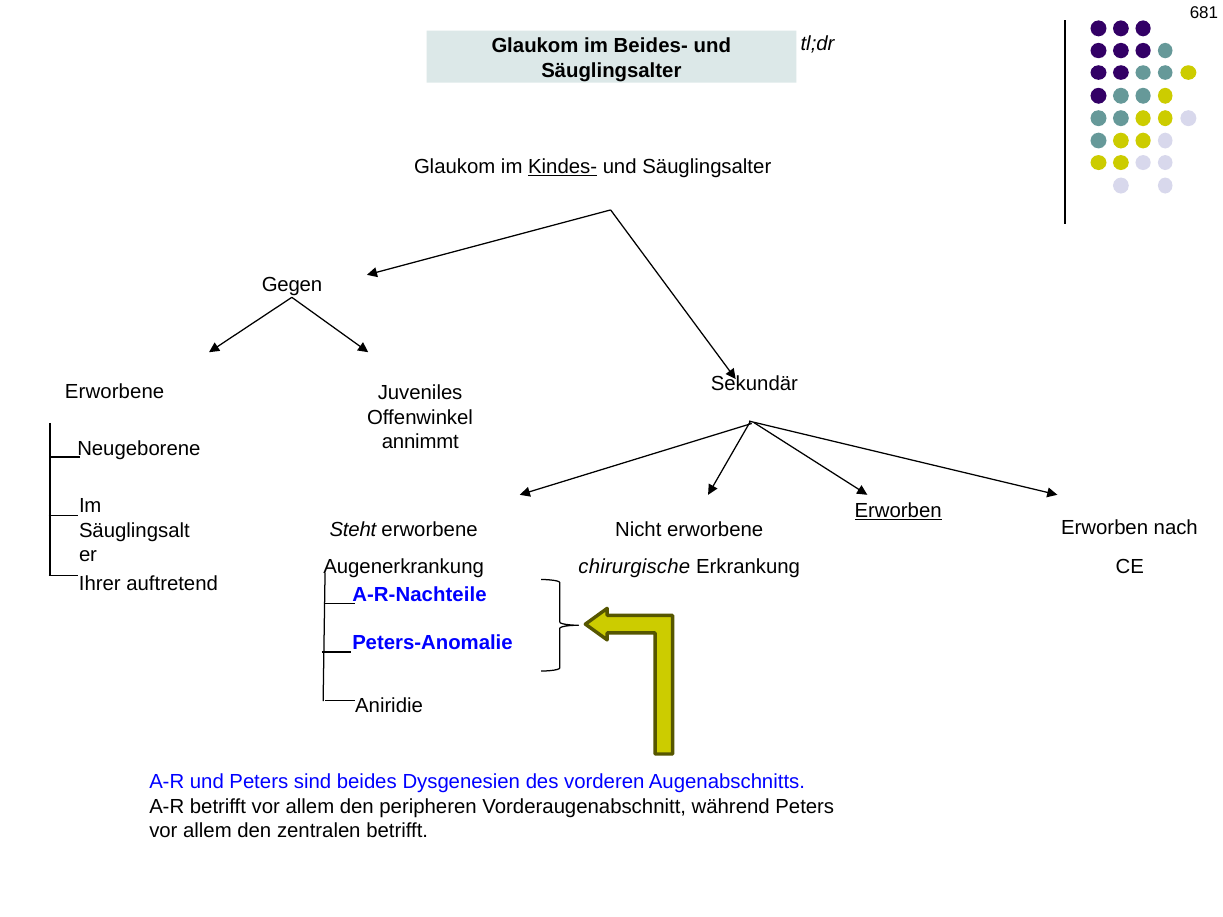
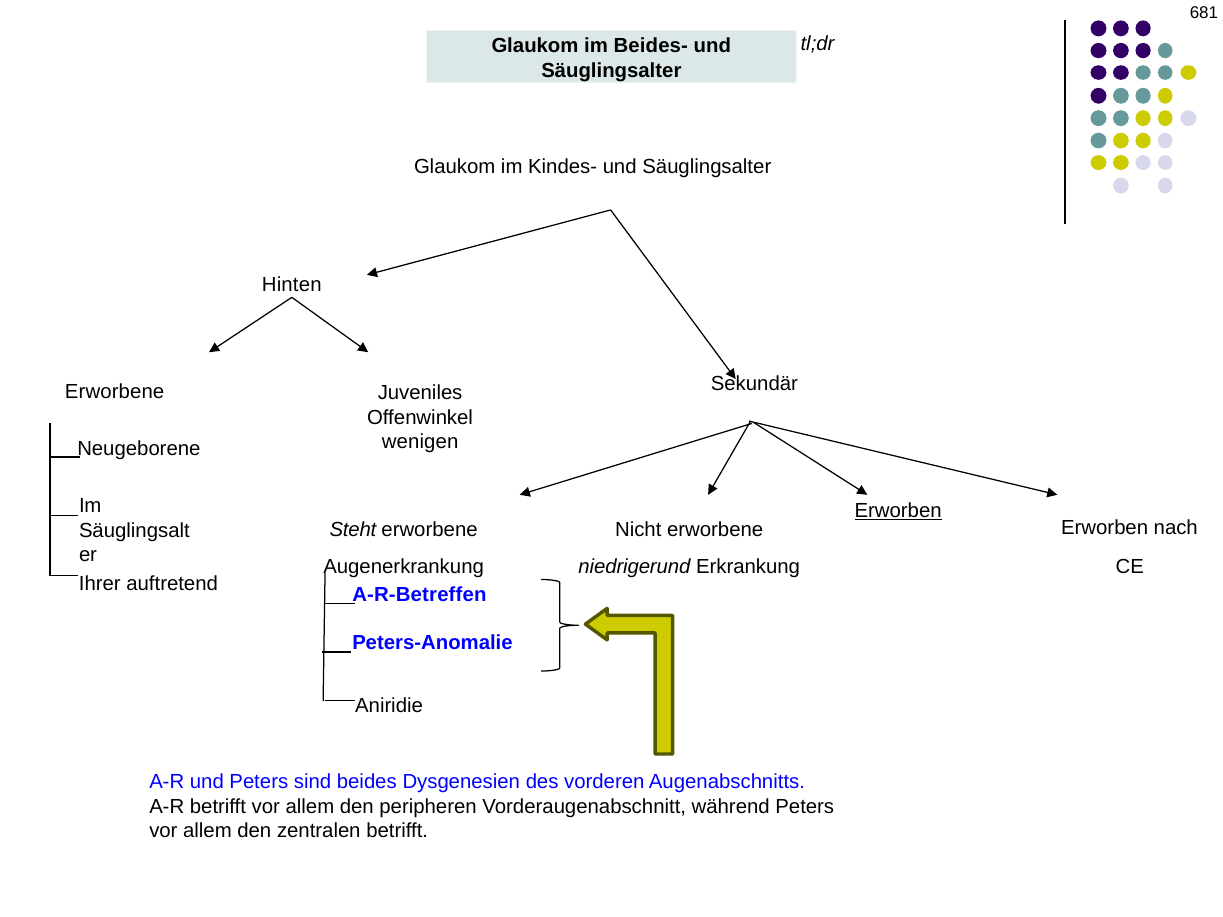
Kindes- underline: present -> none
Gegen: Gegen -> Hinten
annimmt: annimmt -> wenigen
chirurgische: chirurgische -> niedrigerund
A-R-Nachteile: A-R-Nachteile -> A-R-Betreffen
